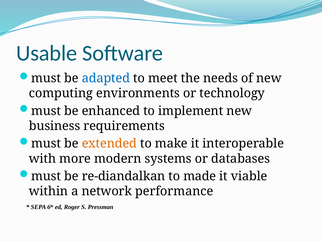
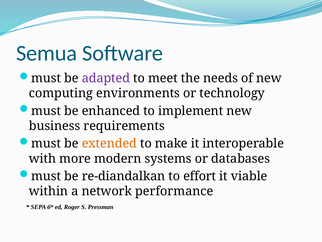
Usable: Usable -> Semua
adapted colour: blue -> purple
made: made -> effort
